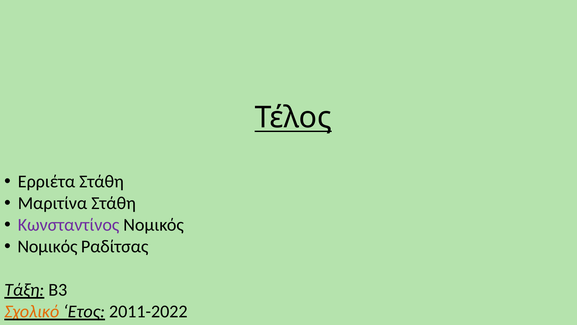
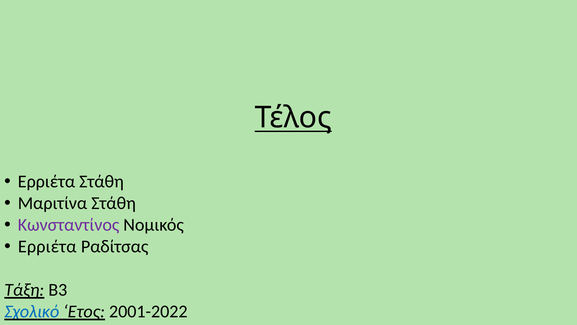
Νομικός at (47, 246): Νομικός -> Ερριέτα
Σχολικό colour: orange -> blue
2011-2022: 2011-2022 -> 2001-2022
